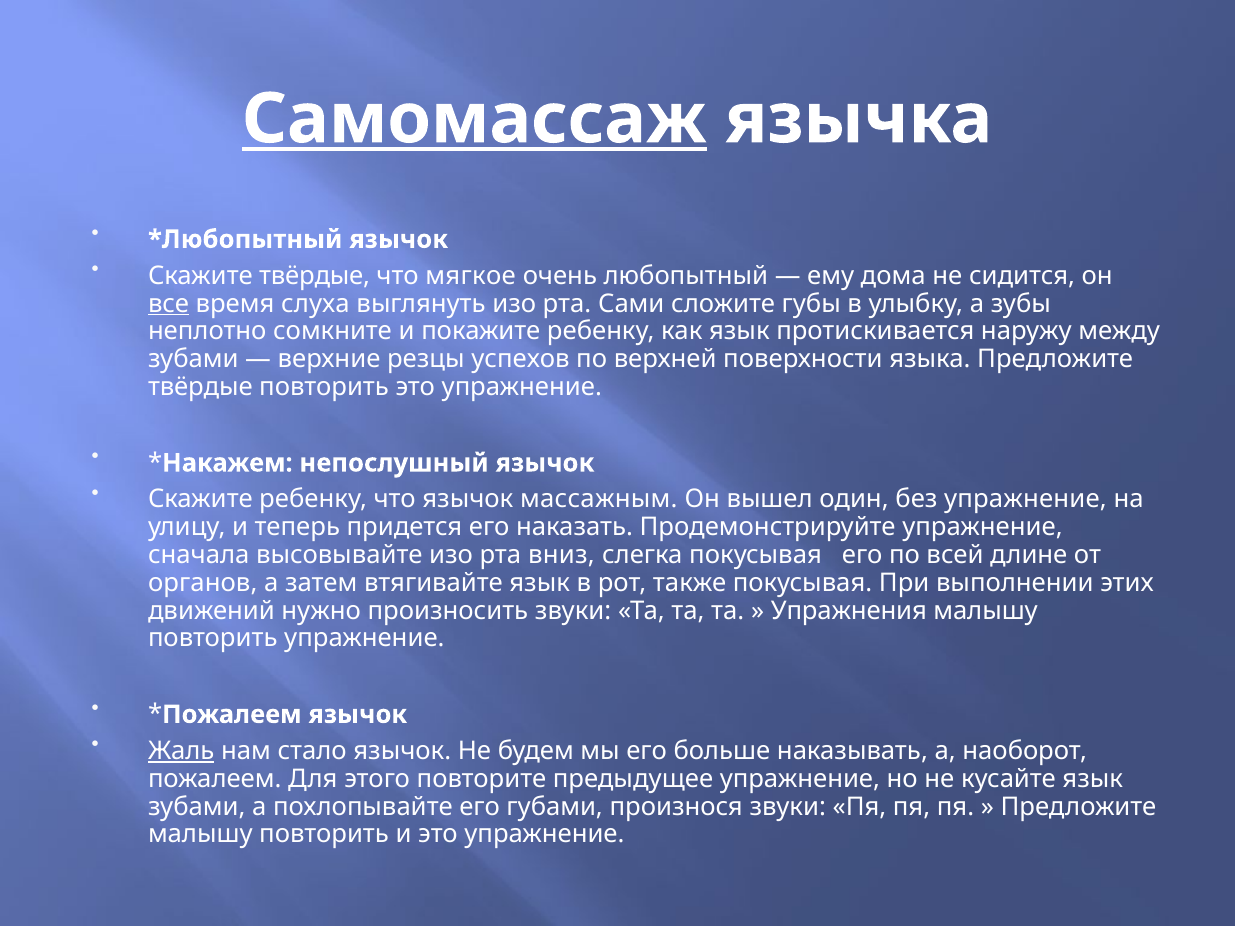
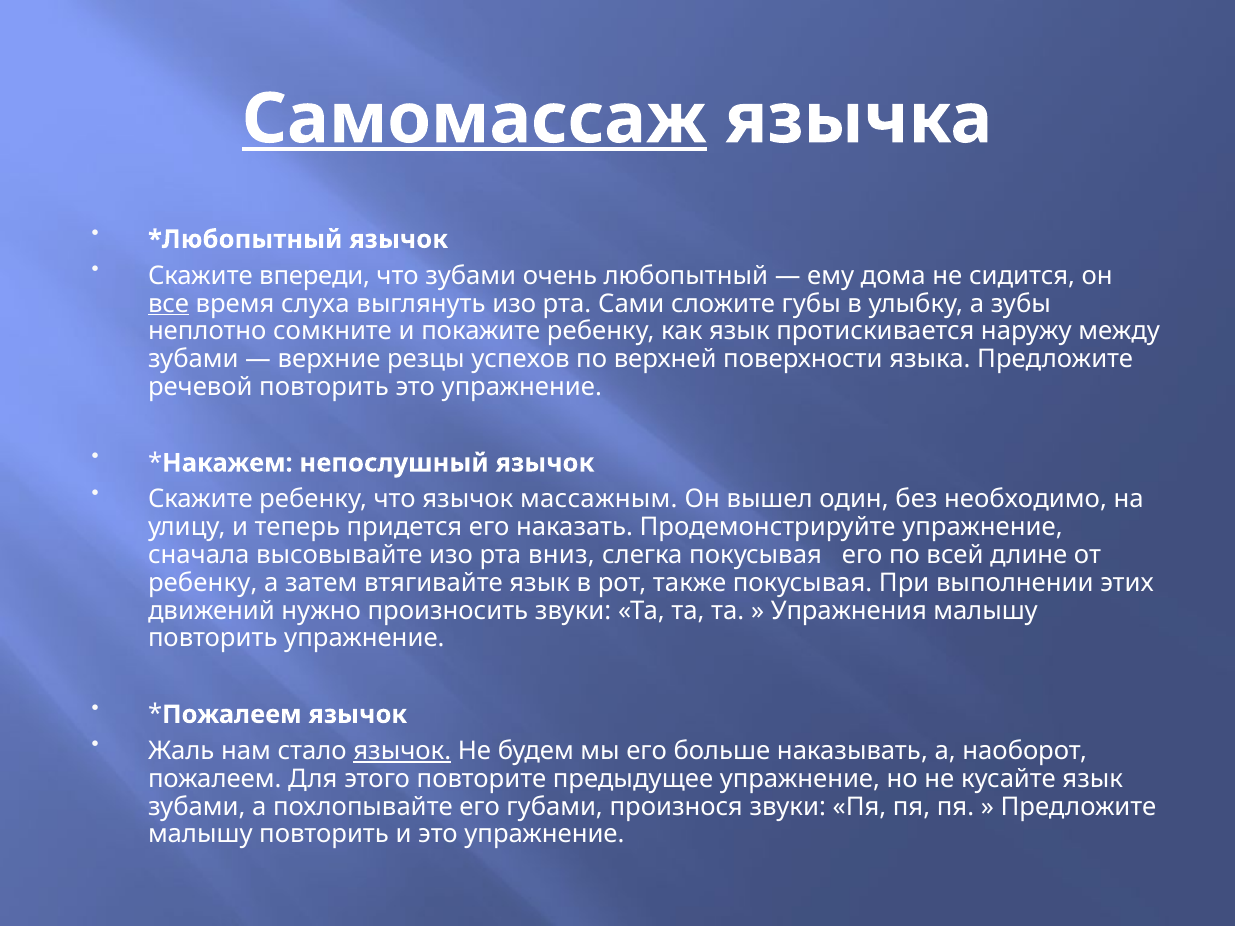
Скажите твёрдые: твёрдые -> впереди
что мягкое: мягкое -> зубами
твёрдые at (200, 387): твёрдые -> речевой
без упражнение: упражнение -> необходимо
органов at (203, 583): органов -> ребенку
Жаль underline: present -> none
язычок at (402, 751) underline: none -> present
